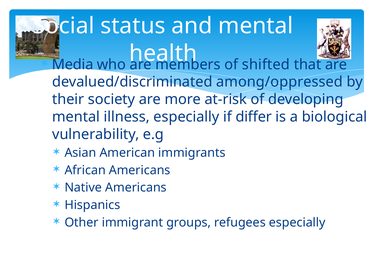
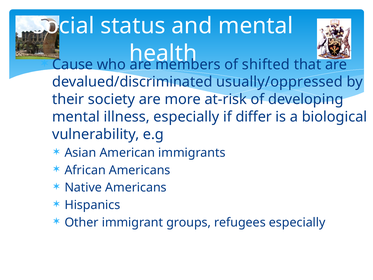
Media: Media -> Cause
among/oppressed: among/oppressed -> usually/oppressed
